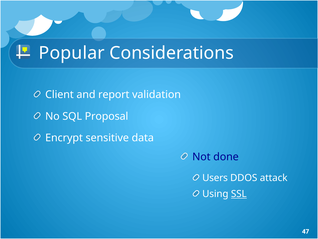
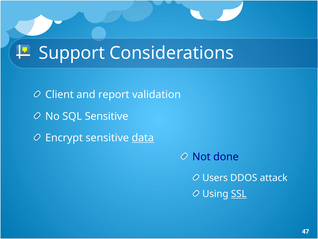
Popular: Popular -> Support
SQL Proposal: Proposal -> Sensitive
data underline: none -> present
